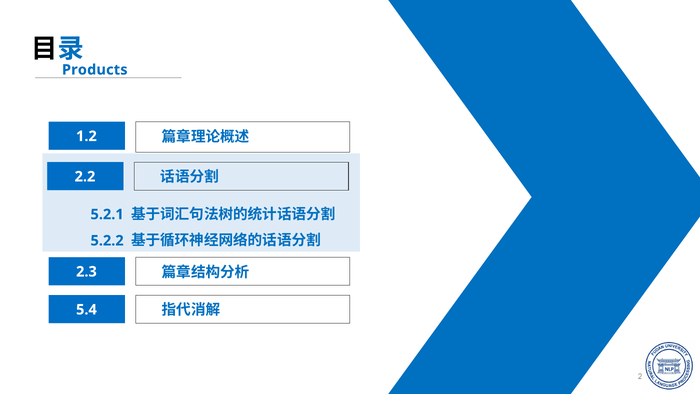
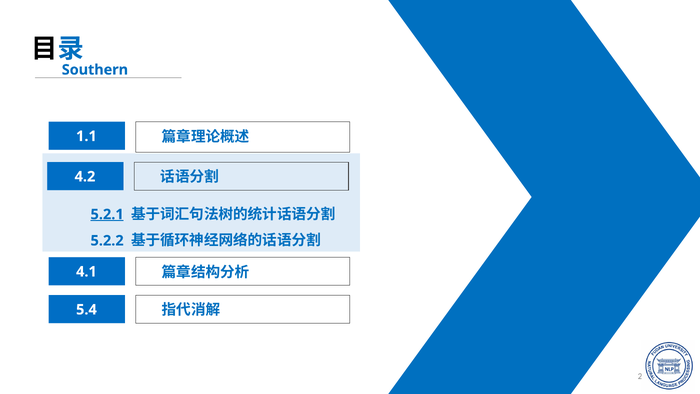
Products: Products -> Southern
1.2: 1.2 -> 1.1
2.2: 2.2 -> 4.2
5.2.1 underline: none -> present
2.3: 2.3 -> 4.1
